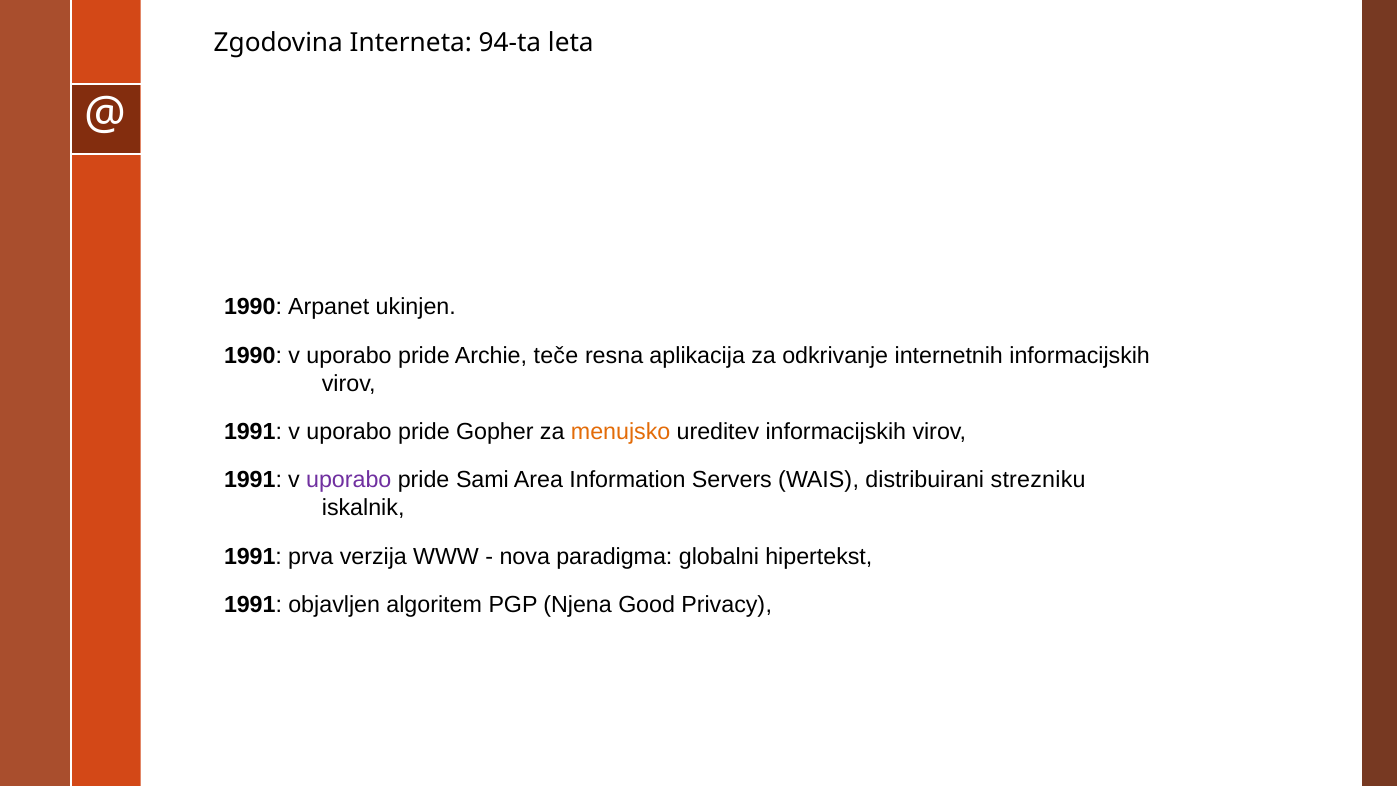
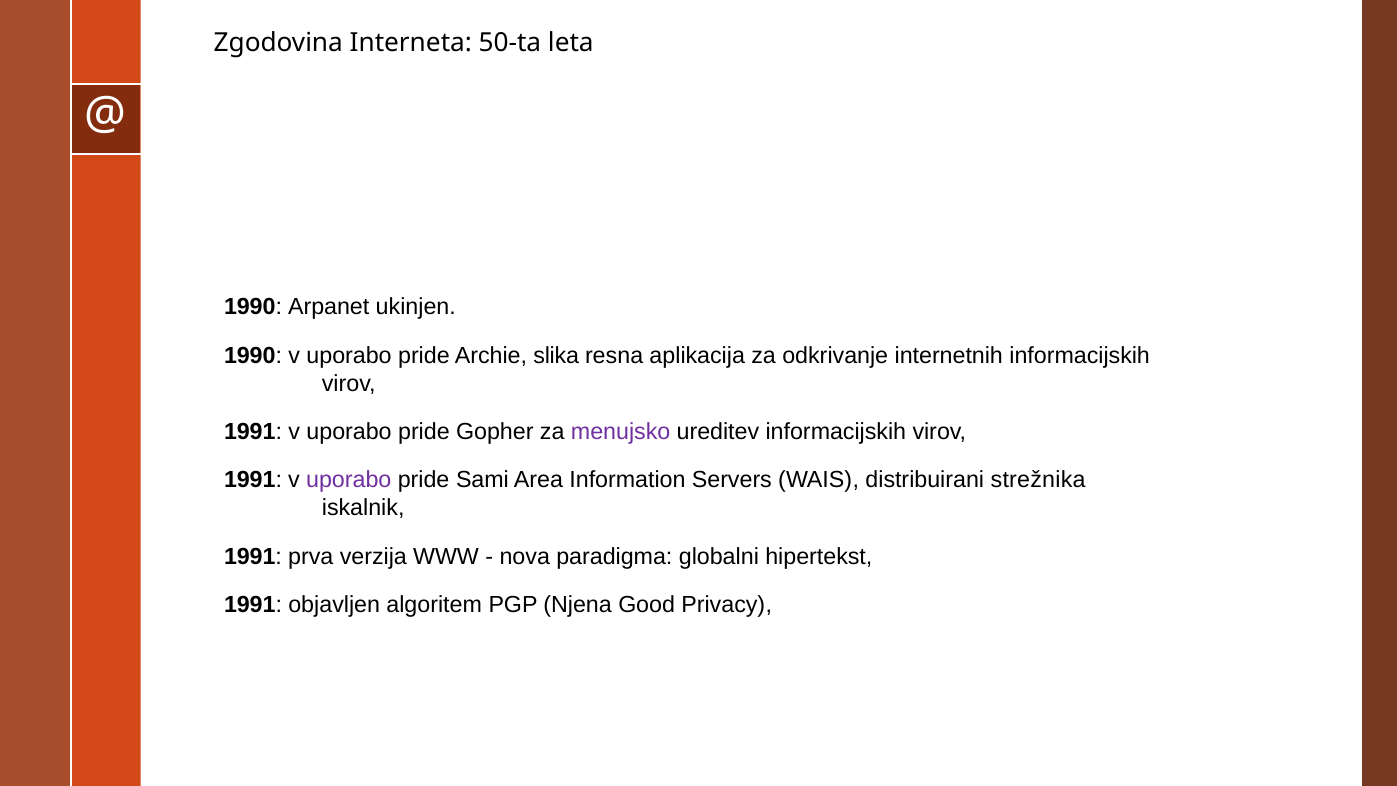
94-ta: 94-ta -> 50-ta
teče: teče -> slika
menujsko colour: orange -> purple
strezniku: strezniku -> strežnika
